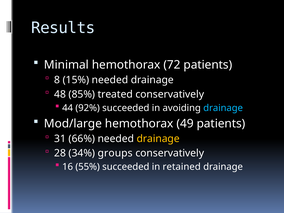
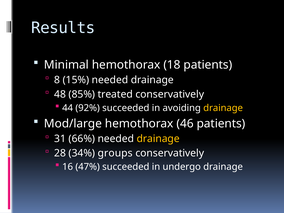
72: 72 -> 18
drainage at (223, 108) colour: light blue -> yellow
49: 49 -> 46
55%: 55% -> 47%
retained: retained -> undergo
